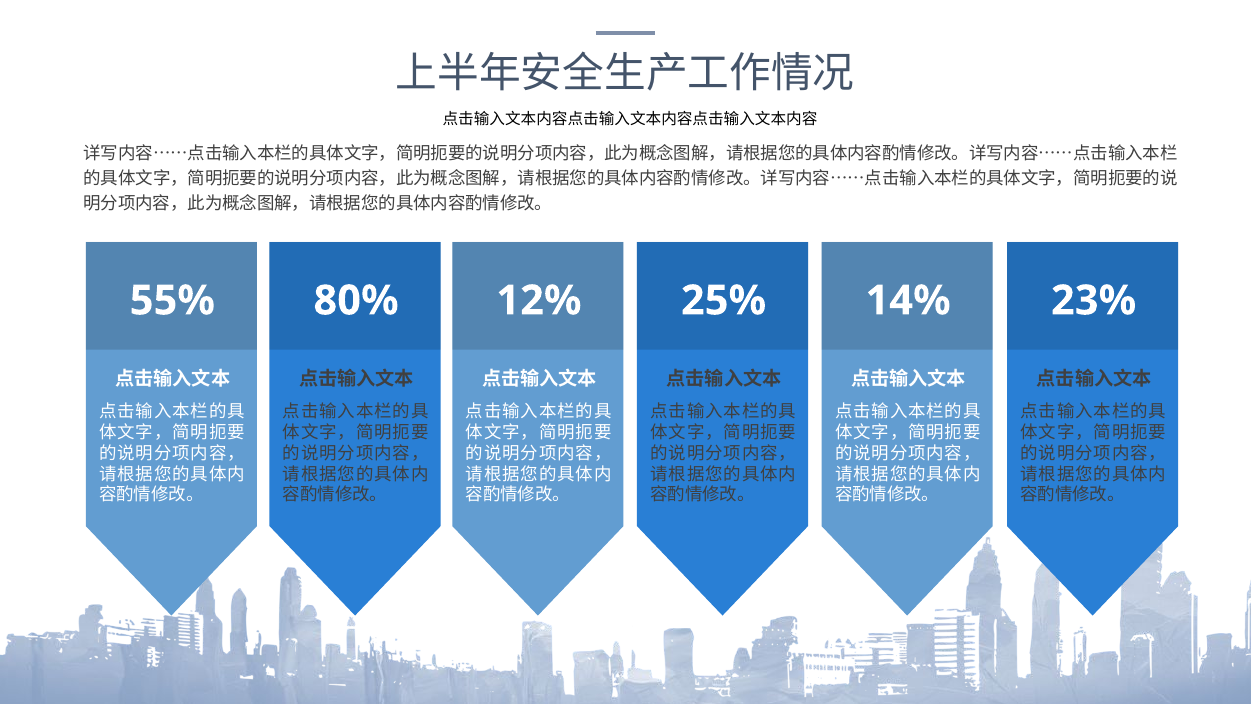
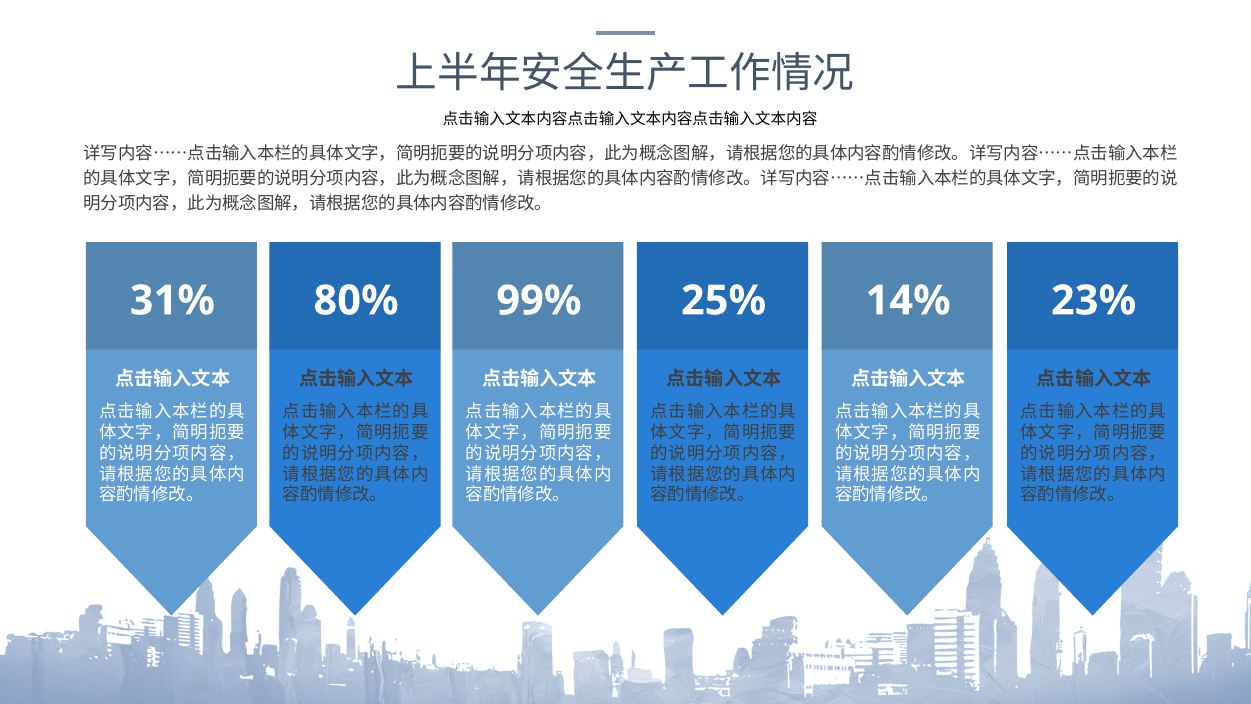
55%: 55% -> 31%
12%: 12% -> 99%
